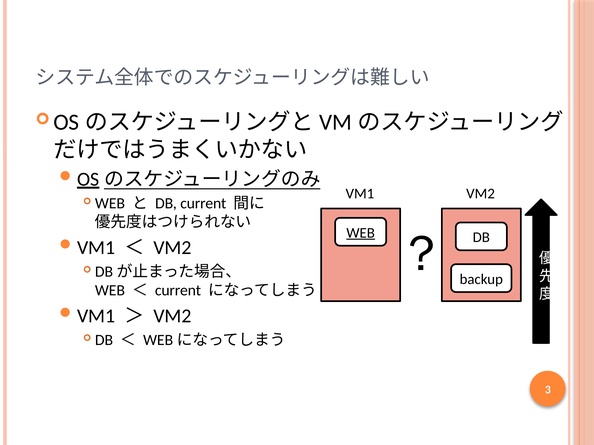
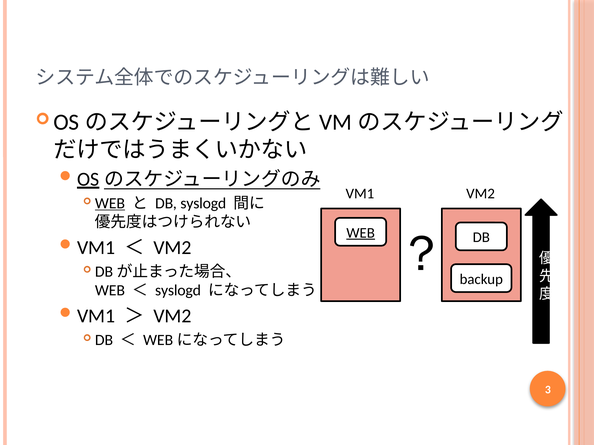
WEB at (110, 204) underline: none -> present
DB current: current -> syslogd
current at (178, 291): current -> syslogd
